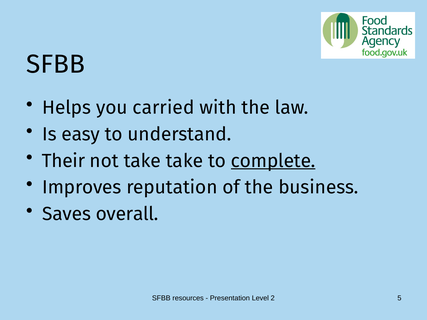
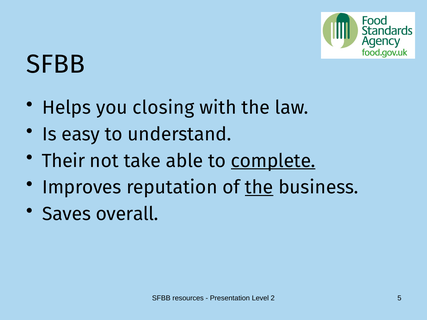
carried: carried -> closing
take take: take -> able
the at (259, 187) underline: none -> present
